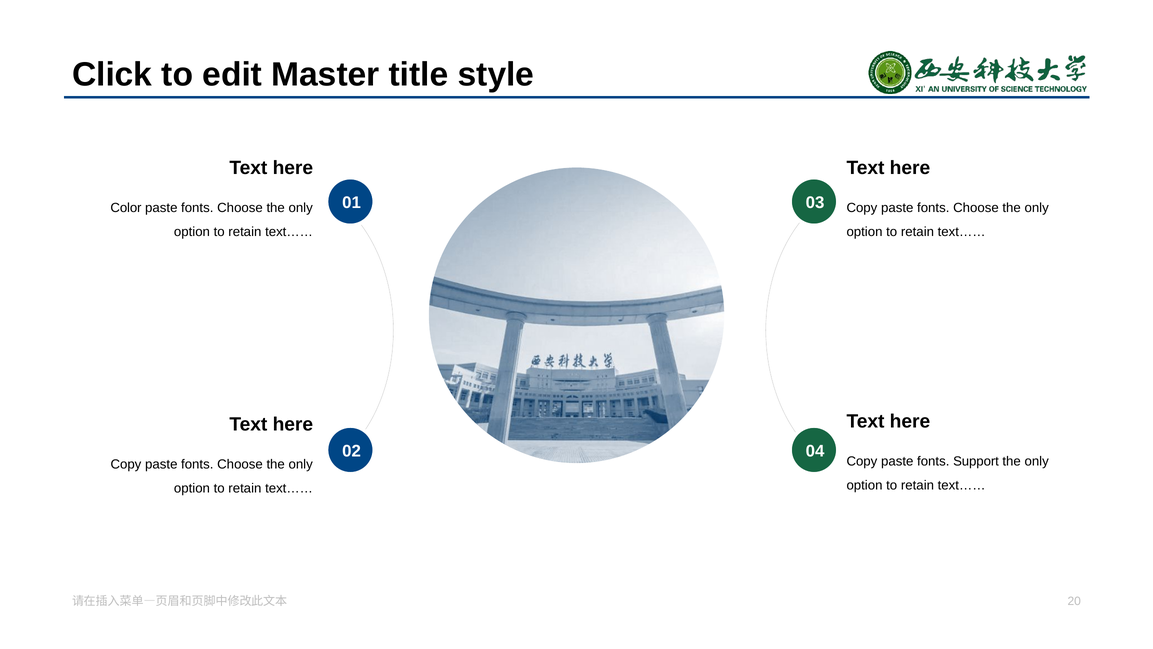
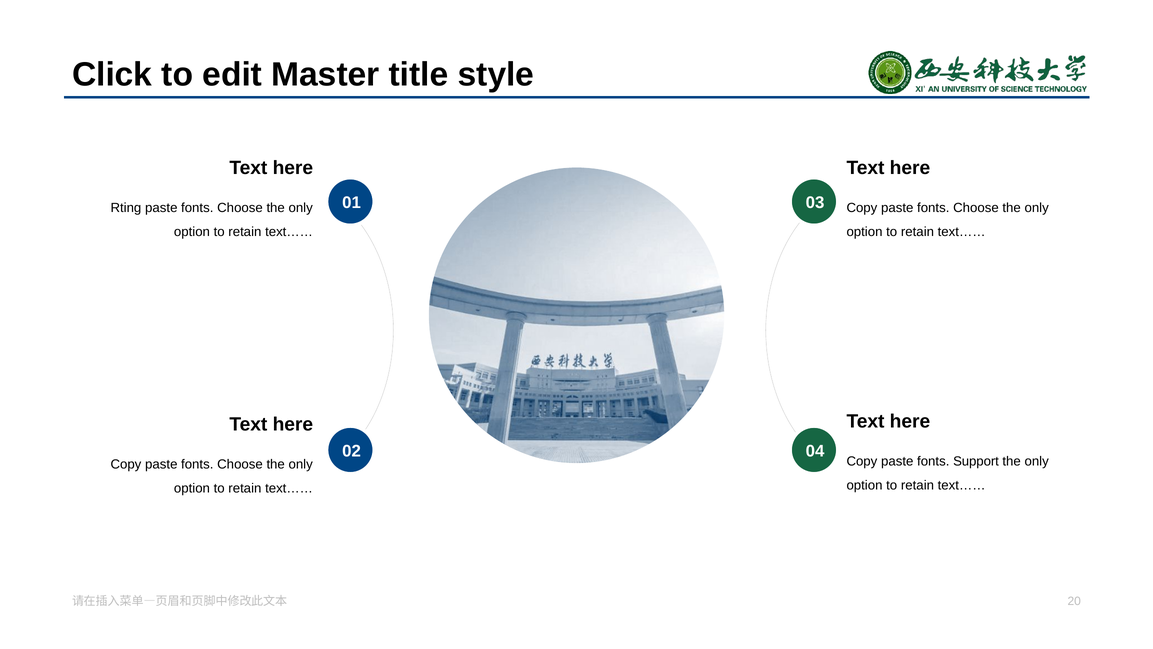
Color: Color -> Rting
